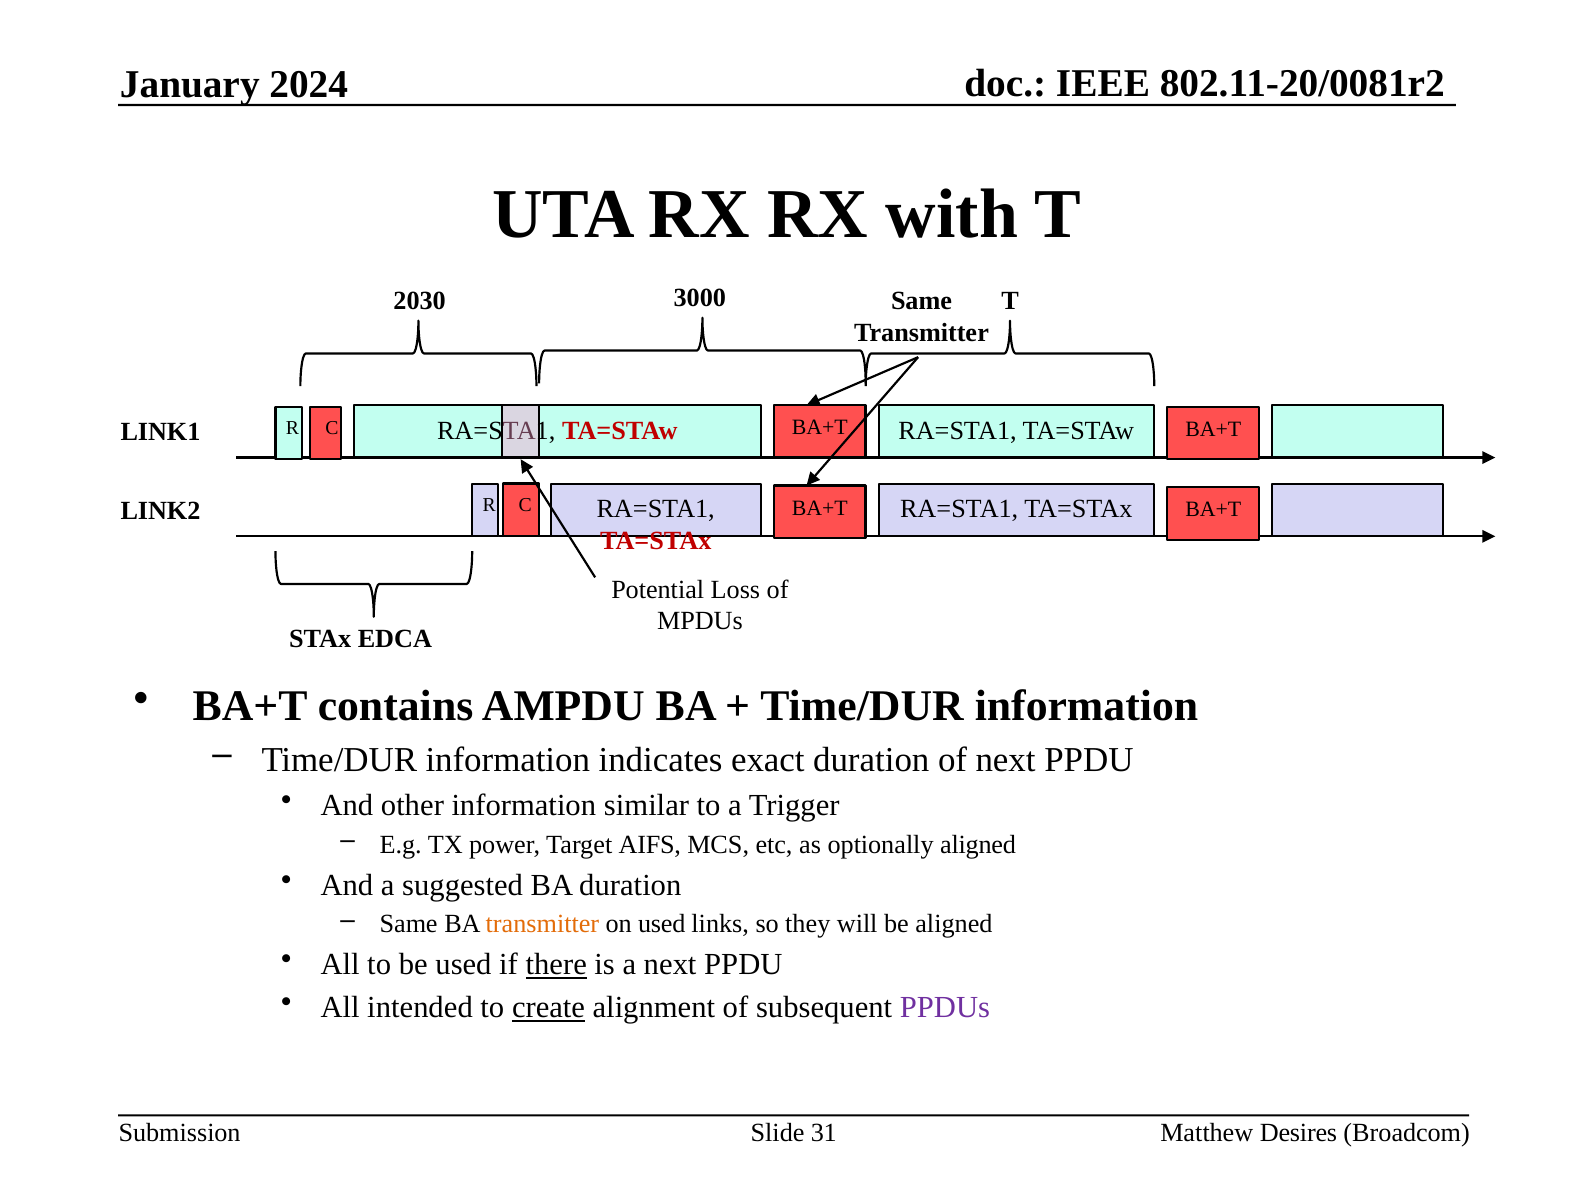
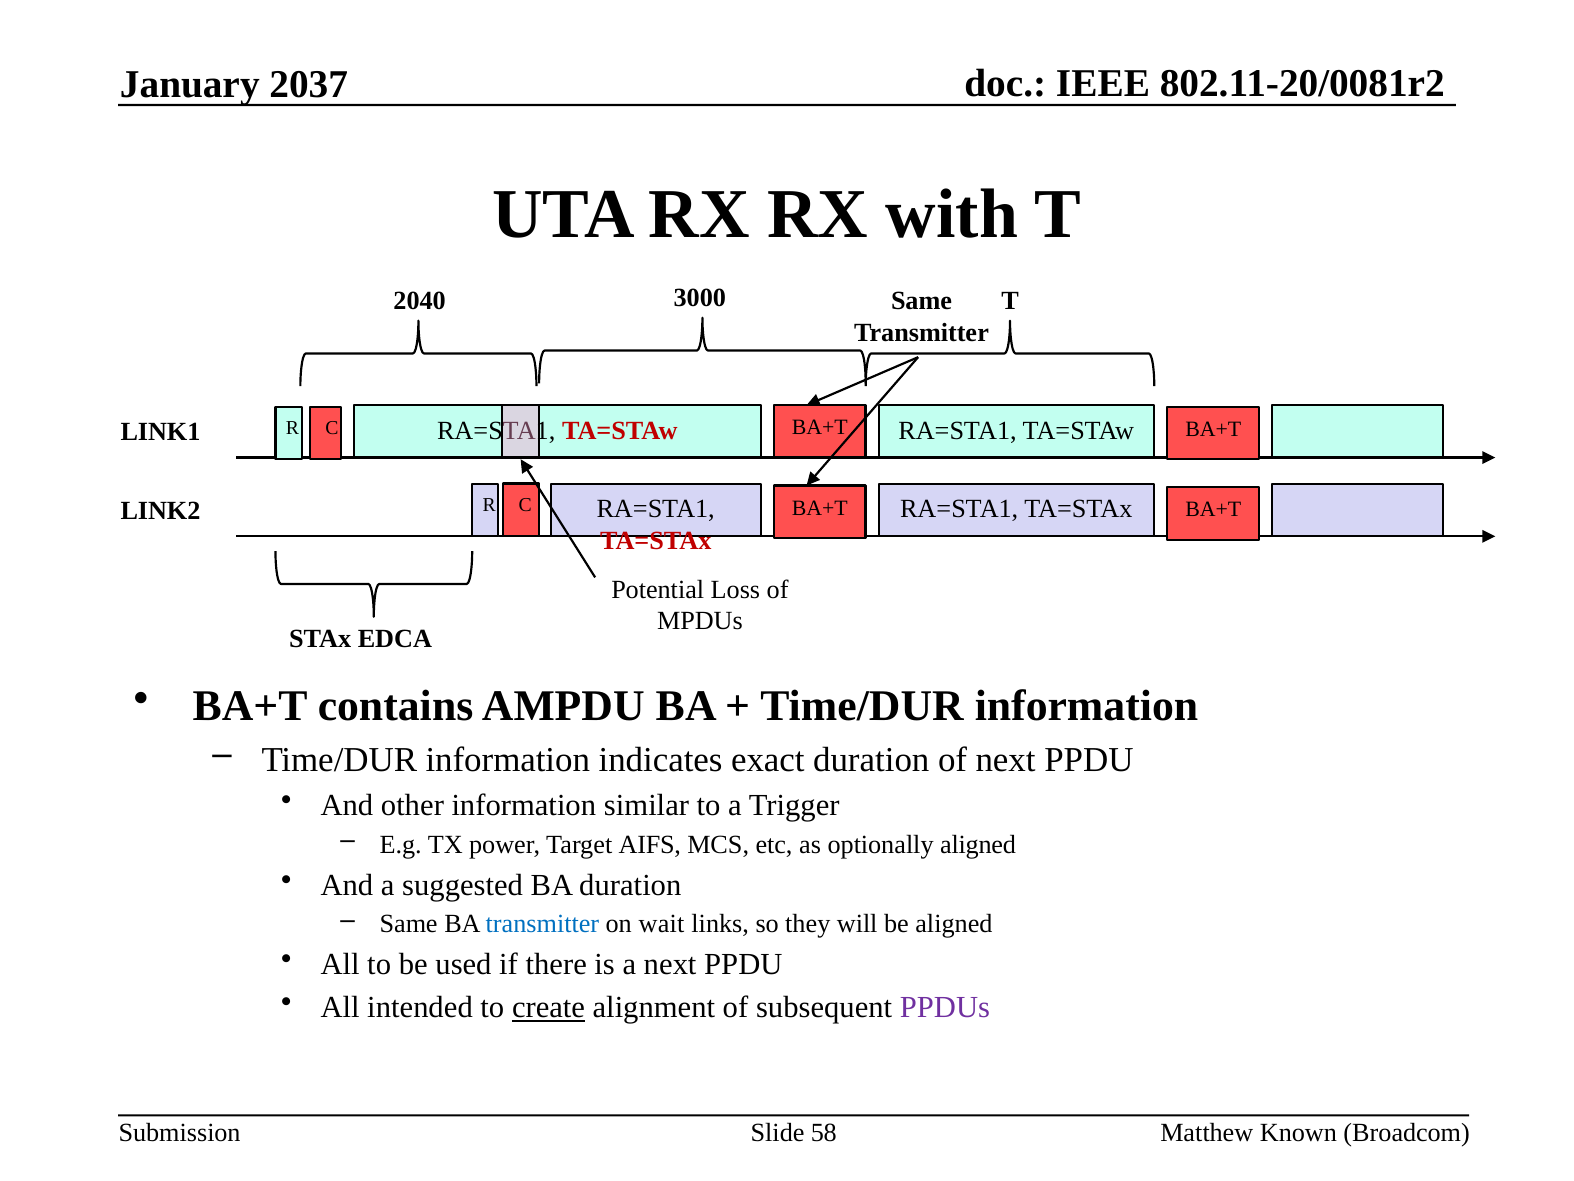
2024: 2024 -> 2037
2030: 2030 -> 2040
transmitter at (542, 924) colour: orange -> blue
on used: used -> wait
there underline: present -> none
Desires: Desires -> Known
31: 31 -> 58
